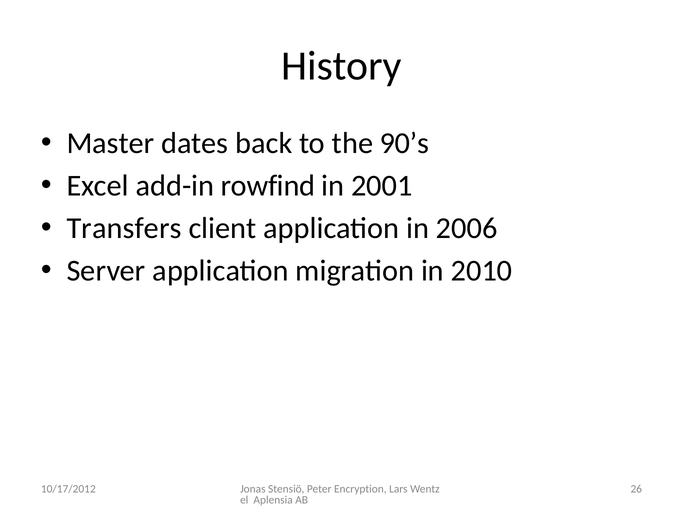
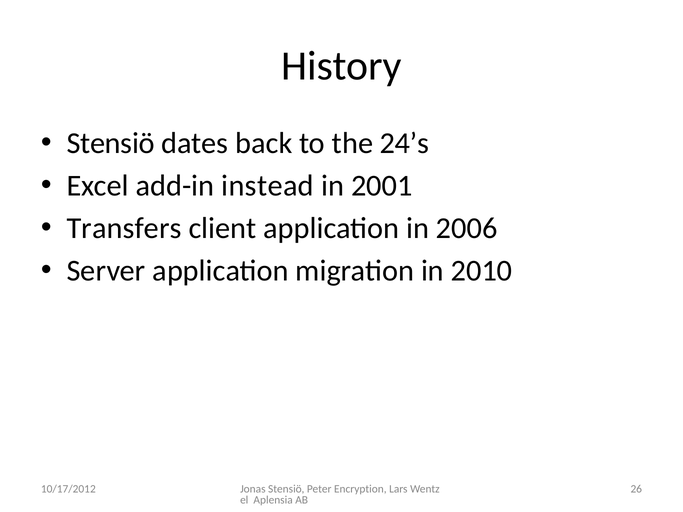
Master at (110, 143): Master -> Stensiö
90’s: 90’s -> 24’s
rowfind: rowfind -> instead
